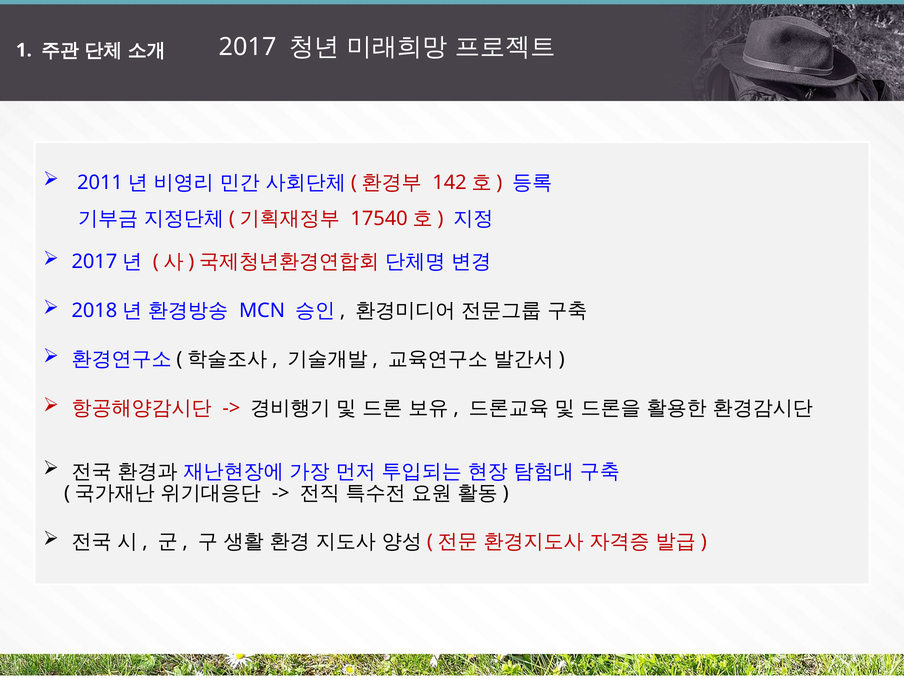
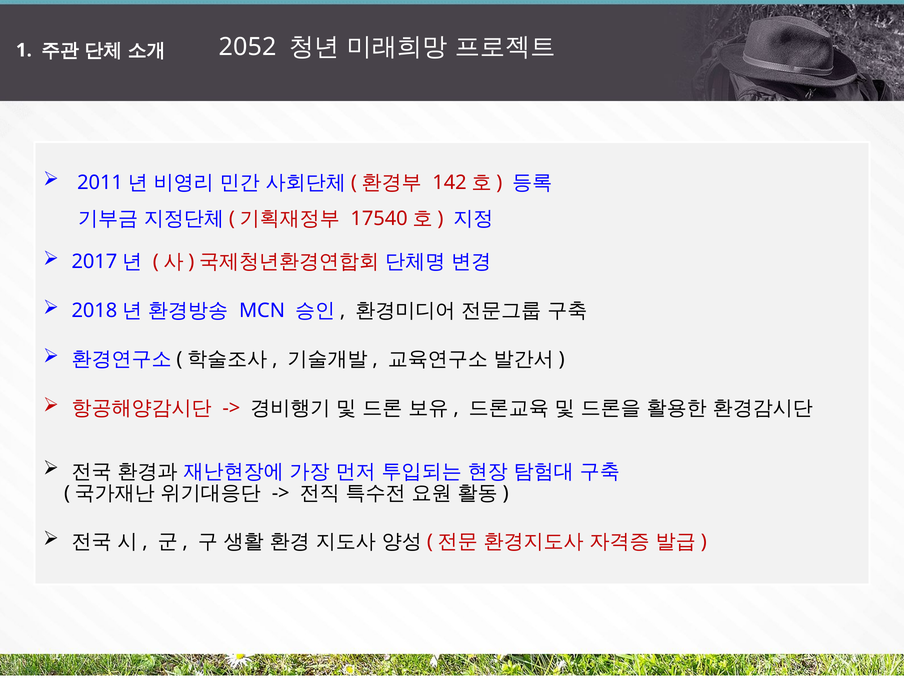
2017: 2017 -> 2052
